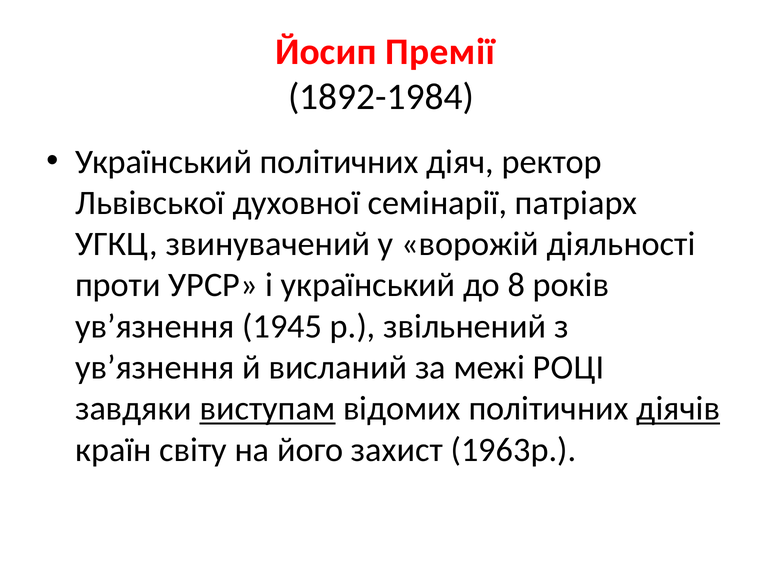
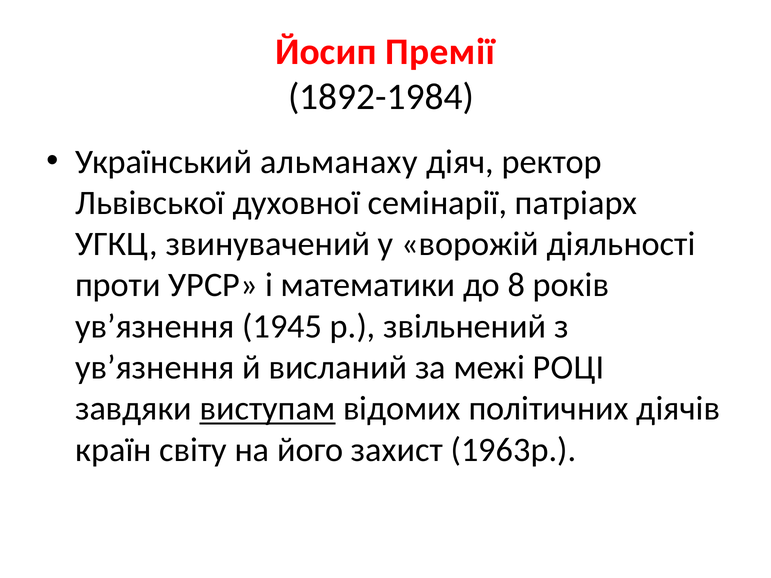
Український політичних: політичних -> альманаху
і український: український -> математики
діячів underline: present -> none
